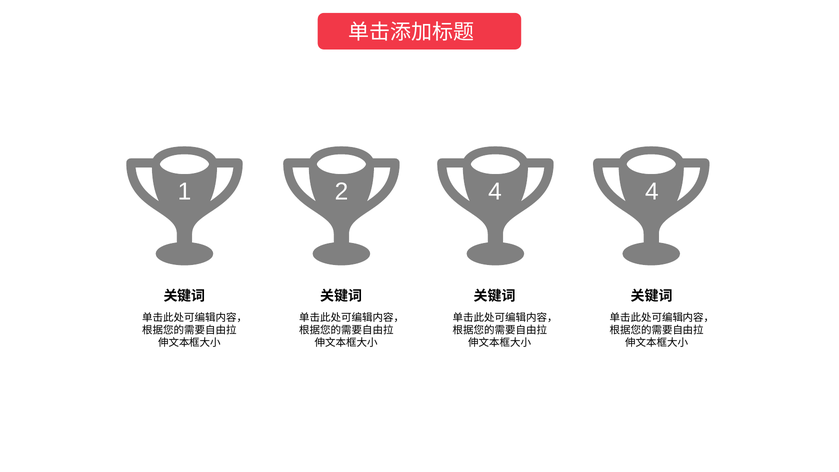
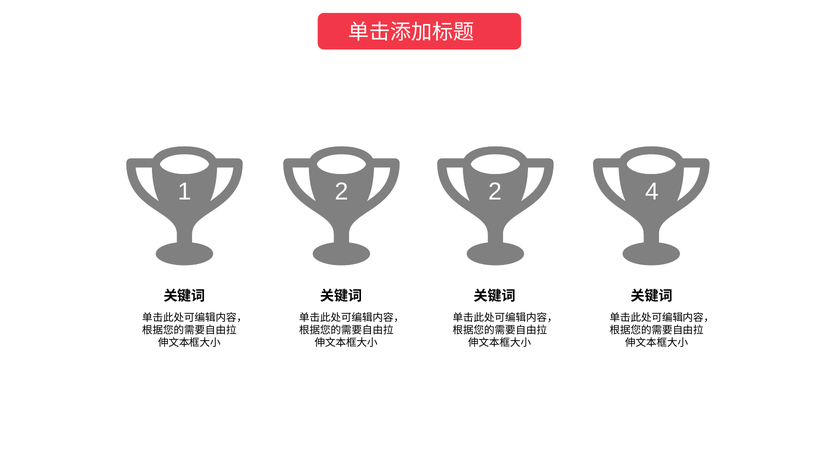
2 4: 4 -> 2
